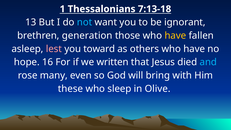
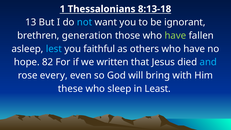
7:13-18: 7:13-18 -> 8:13-18
have at (175, 36) colour: yellow -> light green
lest colour: pink -> light blue
toward: toward -> faithful
16: 16 -> 82
many: many -> every
Olive: Olive -> Least
